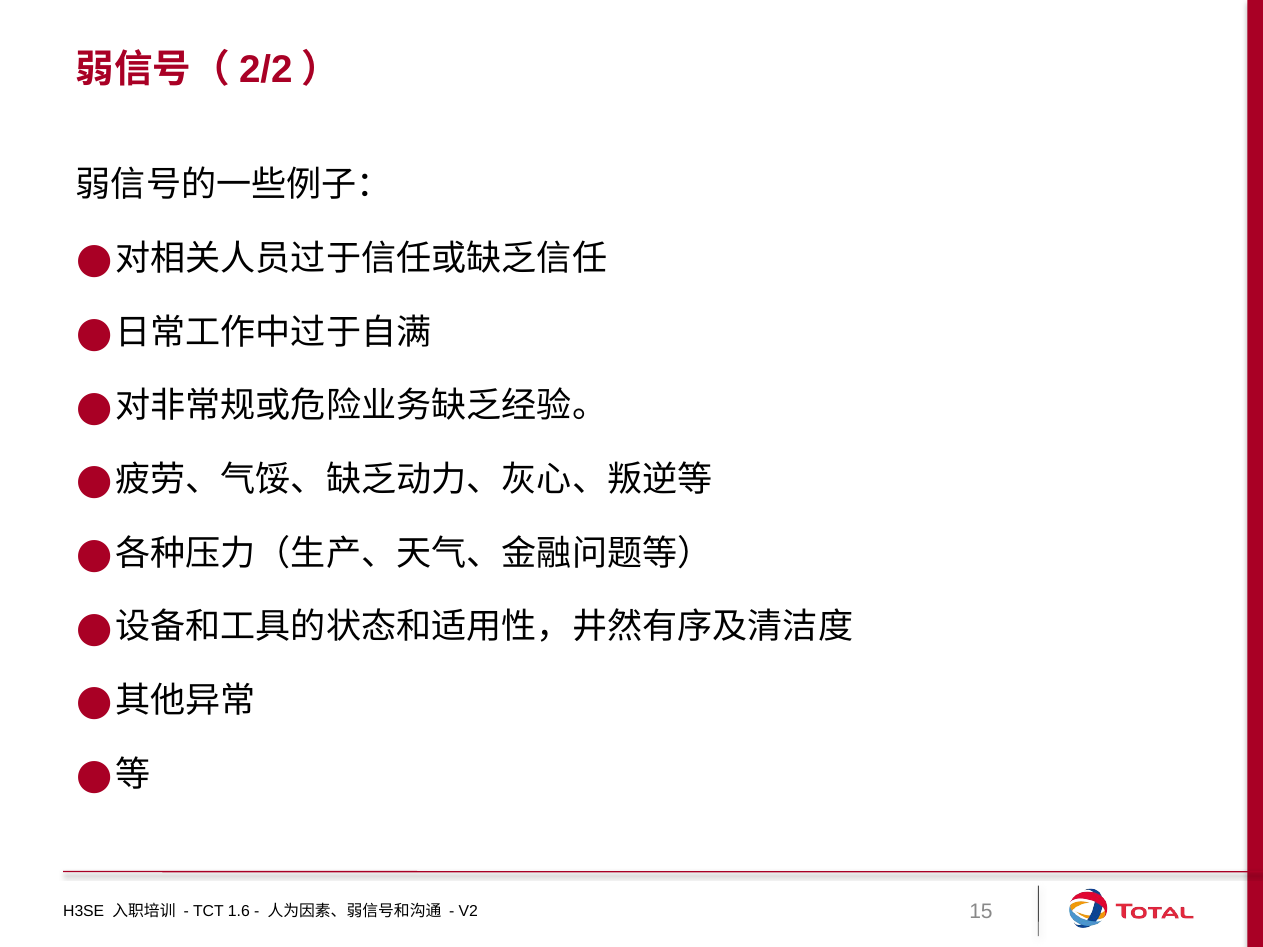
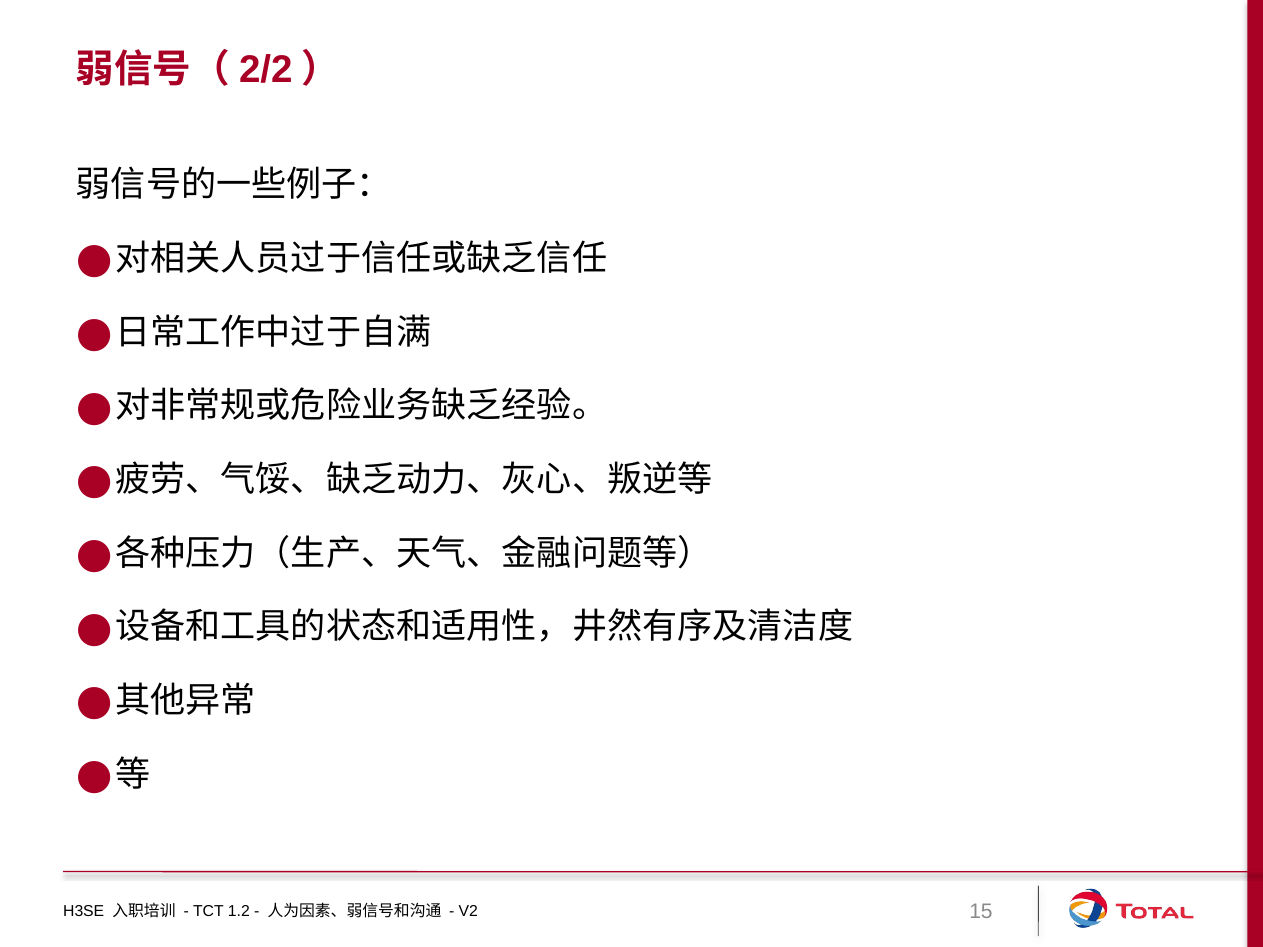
1.6: 1.6 -> 1.2
